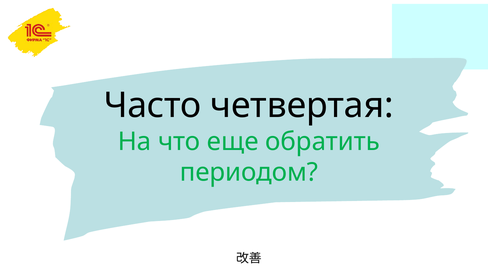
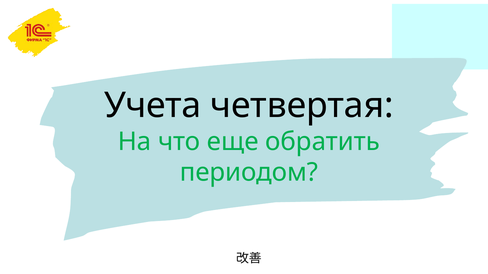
Часто: Часто -> Учета
